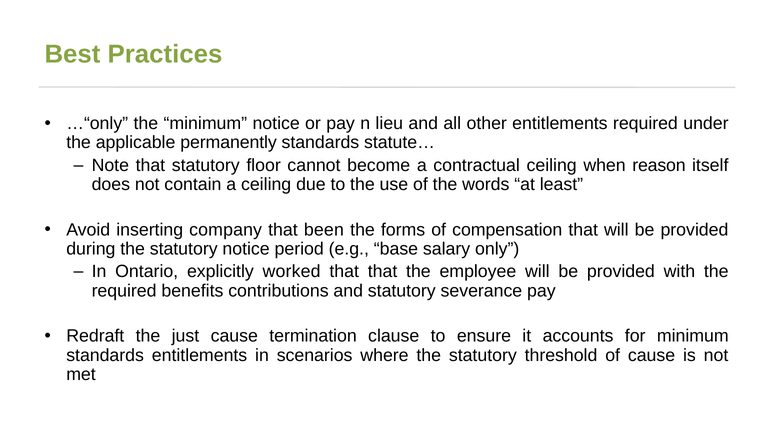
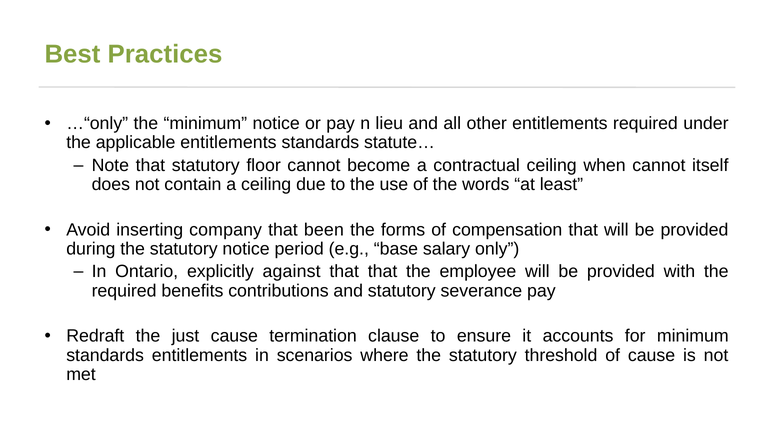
applicable permanently: permanently -> entitlements
when reason: reason -> cannot
worked: worked -> against
